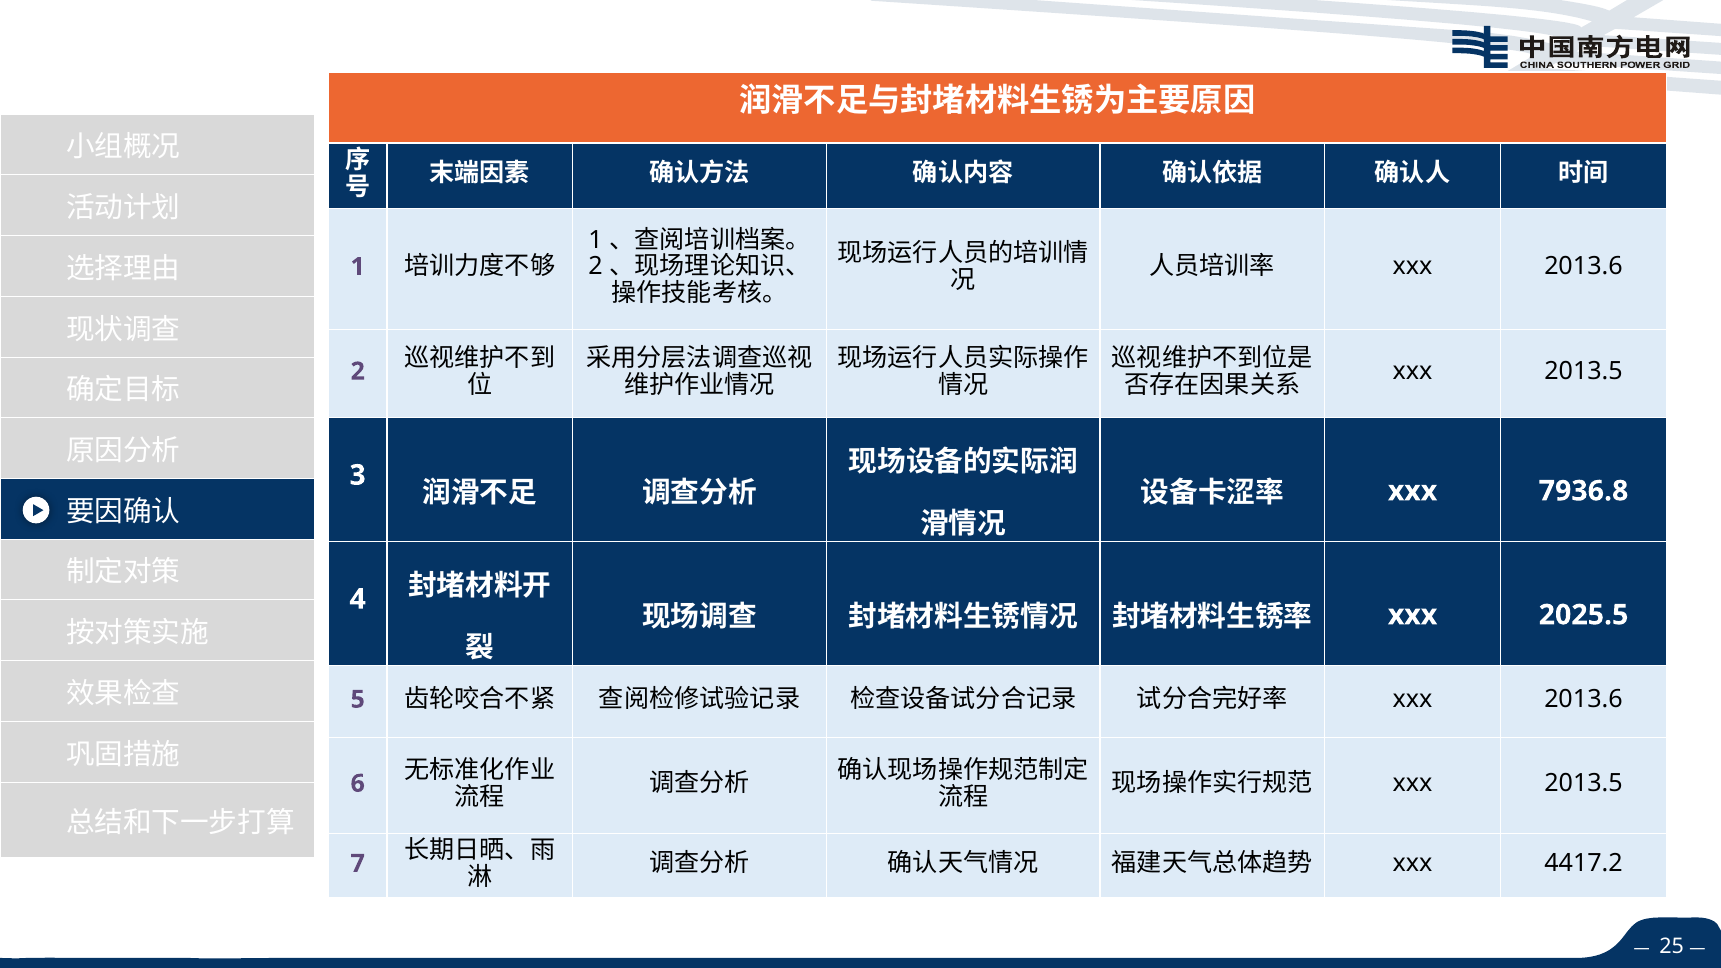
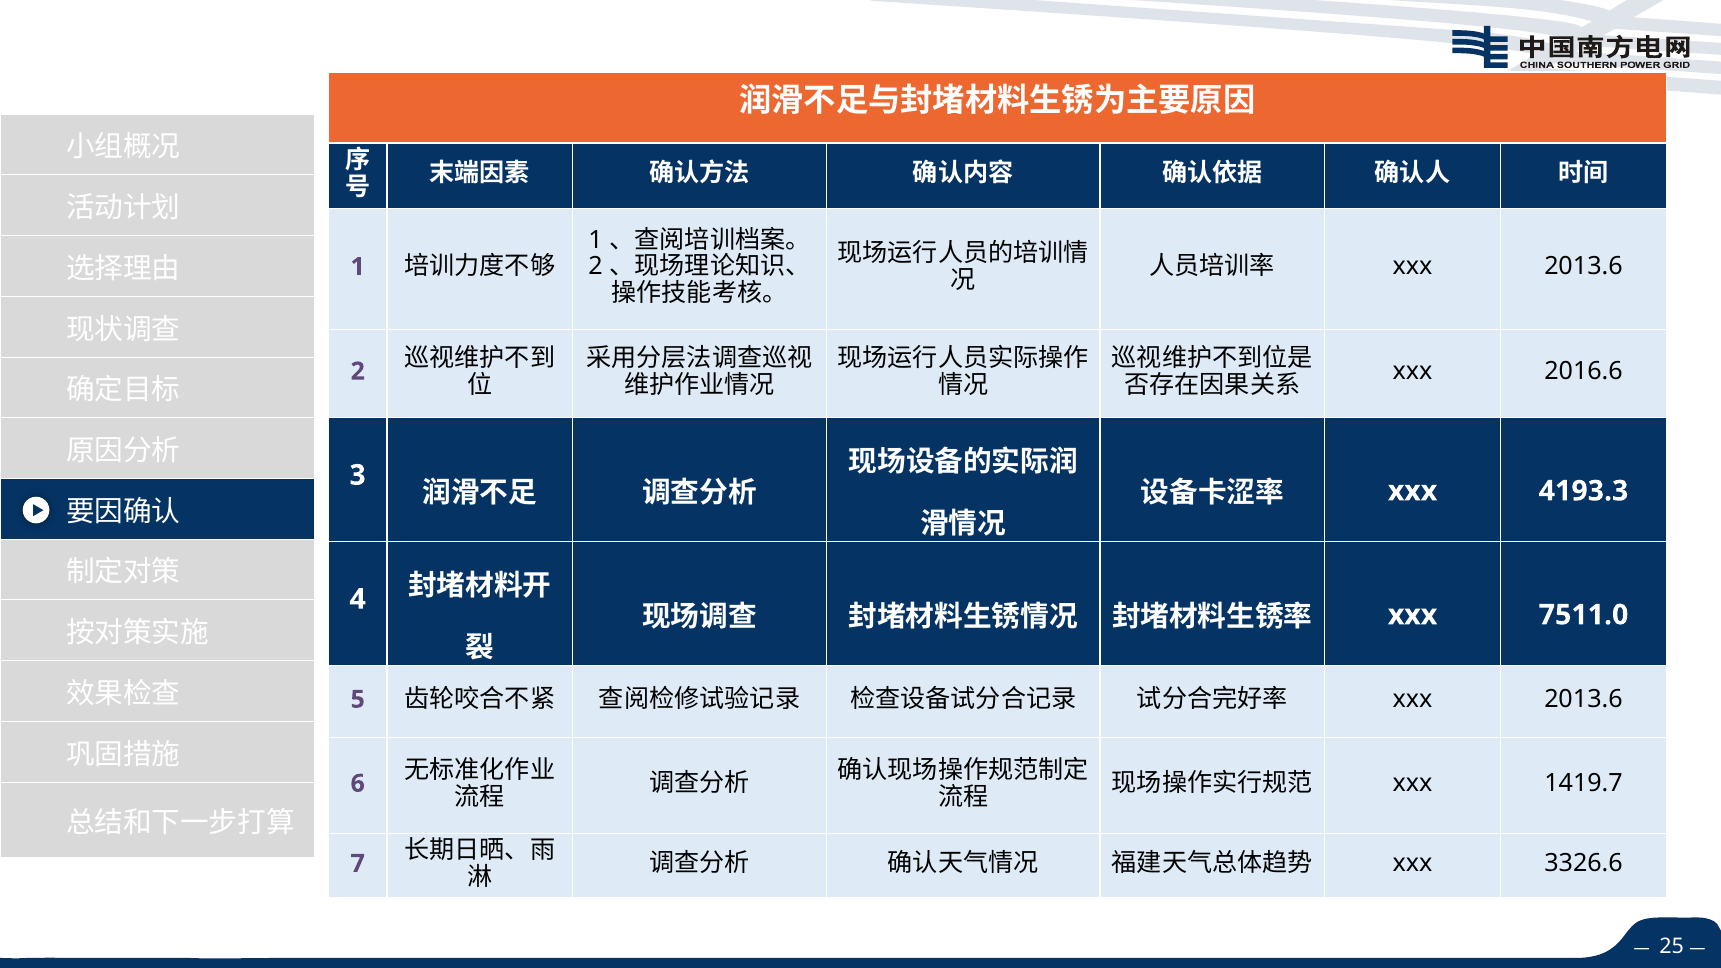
2013.5 at (1584, 371): 2013.5 -> 2016.6
7936.8: 7936.8 -> 4193.3
2025.5: 2025.5 -> 7511.0
2013.5 at (1584, 784): 2013.5 -> 1419.7
4417.2: 4417.2 -> 3326.6
